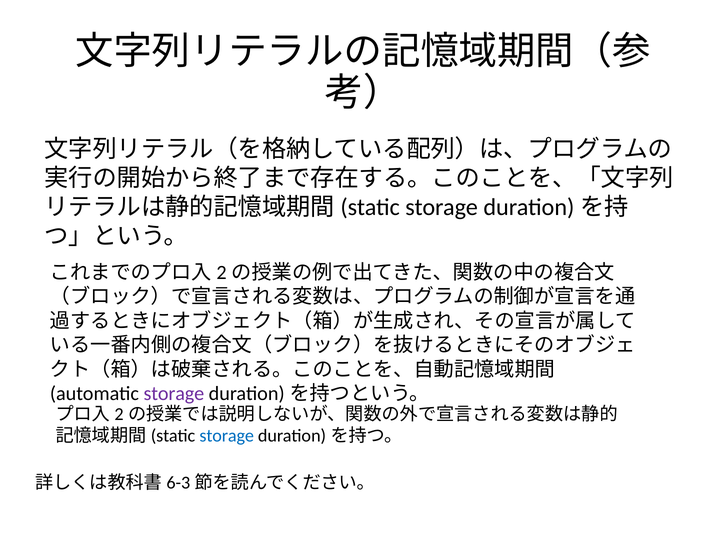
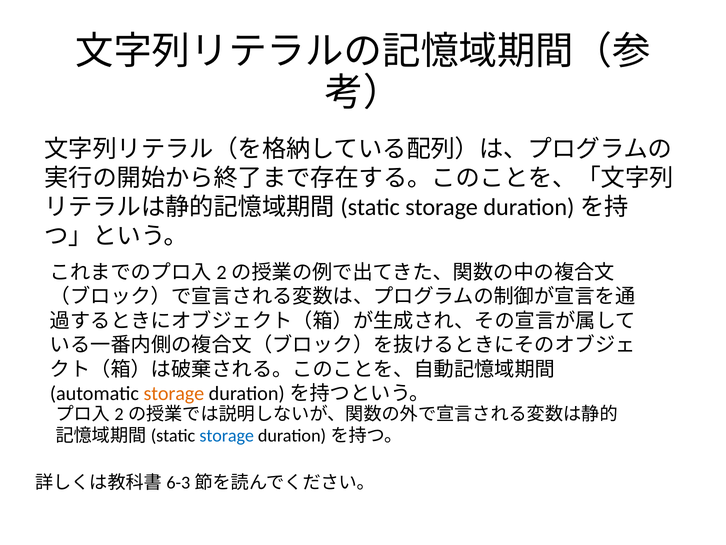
storage at (174, 393) colour: purple -> orange
